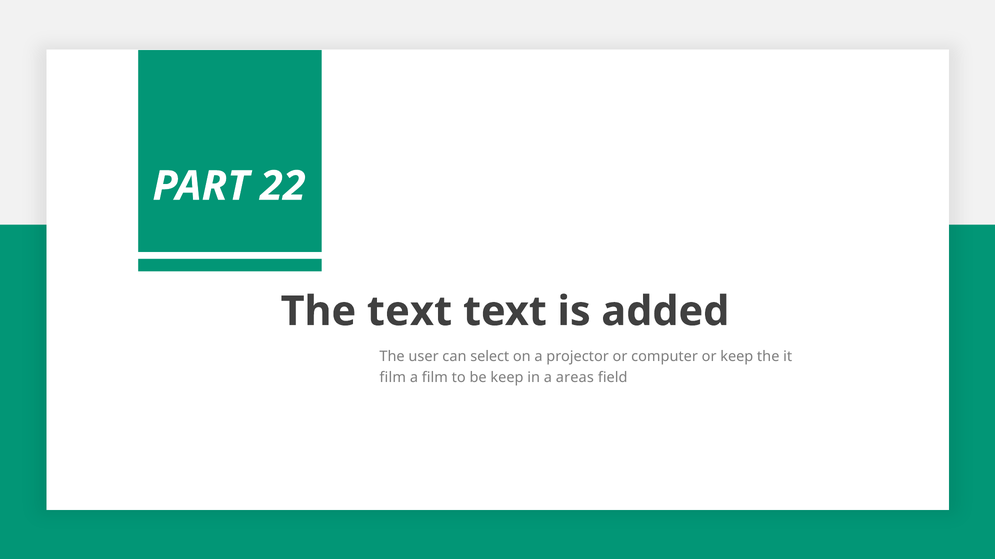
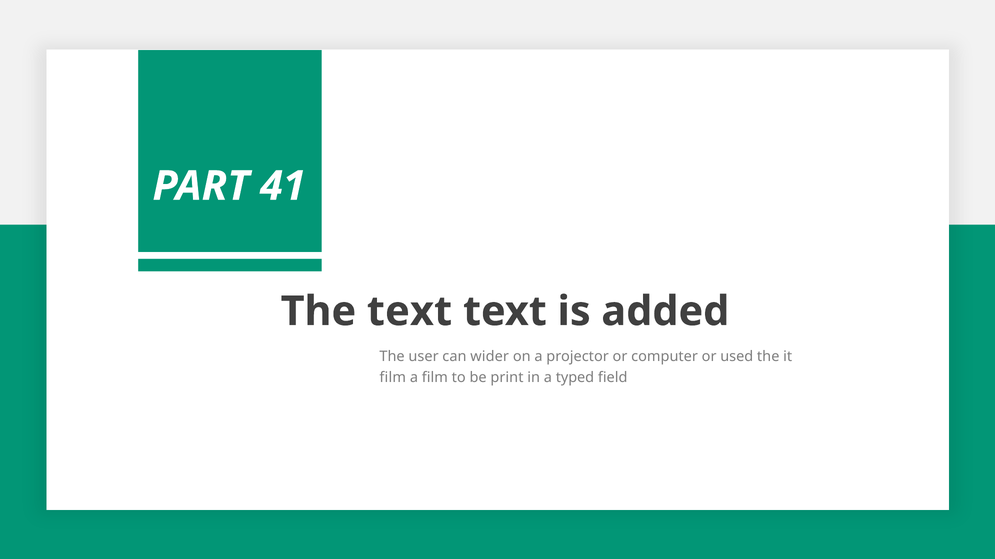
22: 22 -> 41
select: select -> wider
or keep: keep -> used
be keep: keep -> print
areas: areas -> typed
